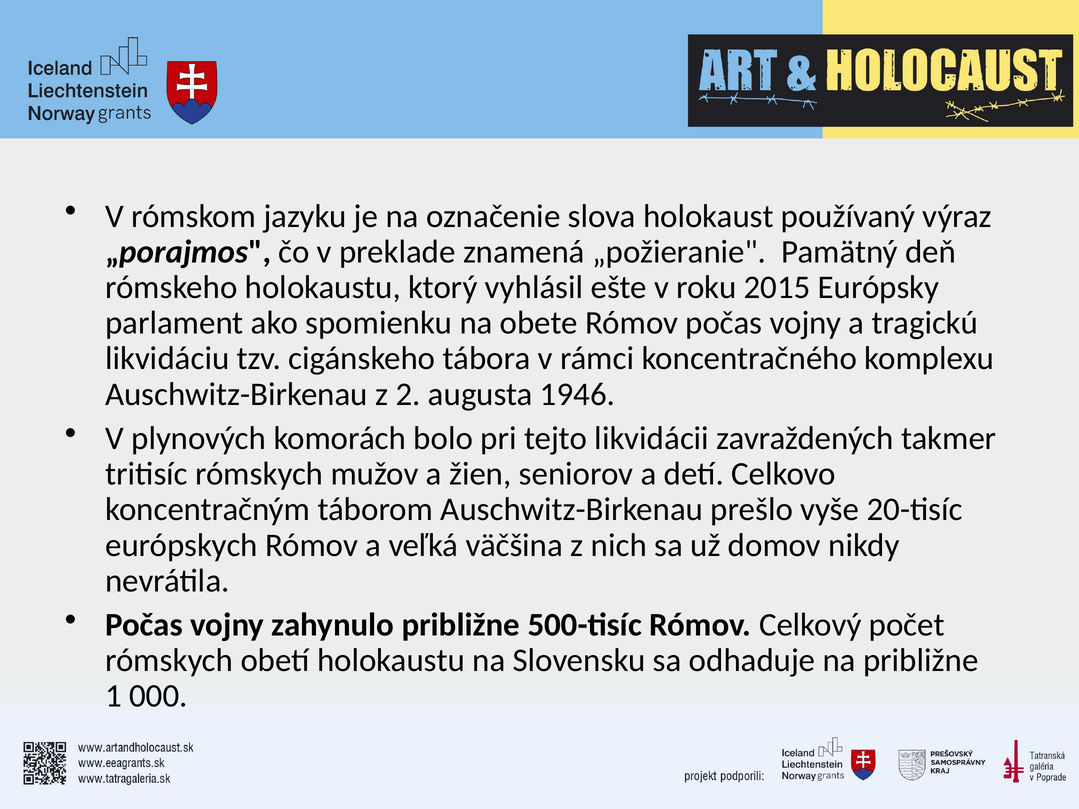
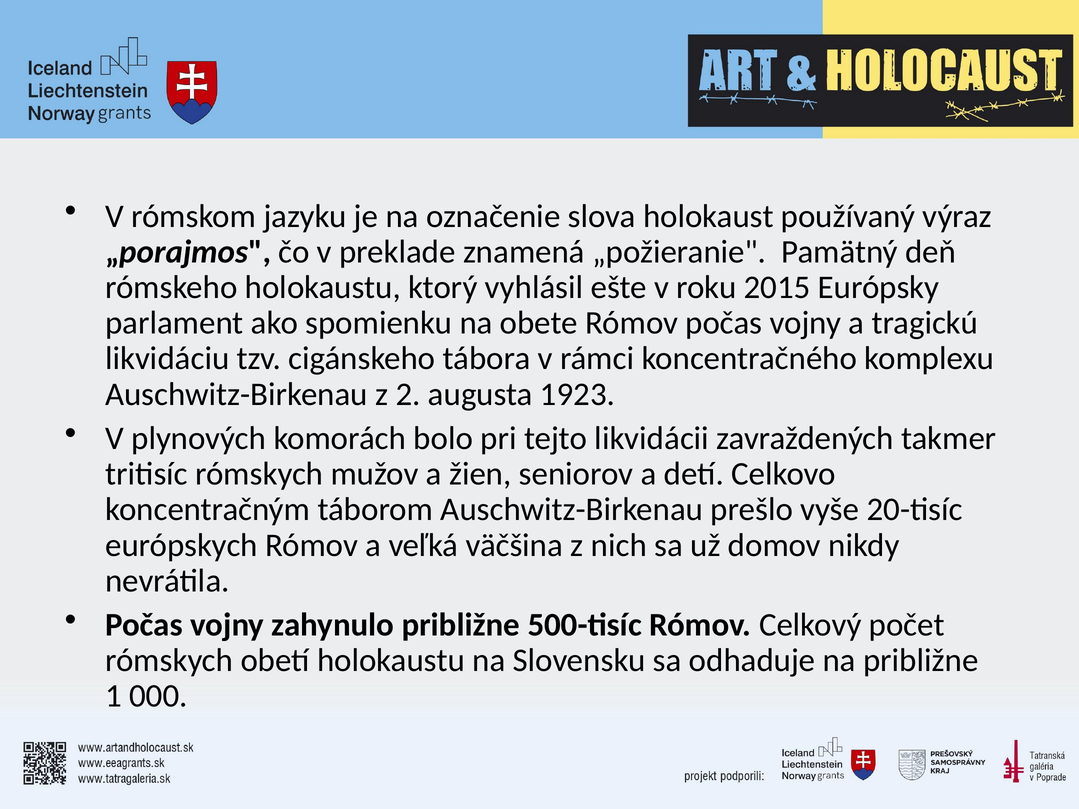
1946: 1946 -> 1923
